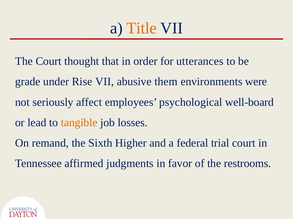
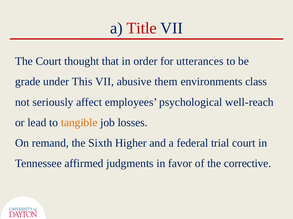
Title colour: orange -> red
Rise: Rise -> This
were: were -> class
well-board: well-board -> well-reach
restrooms: restrooms -> corrective
